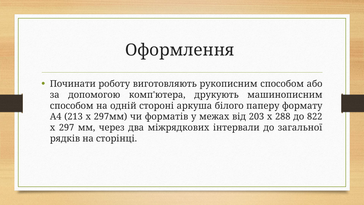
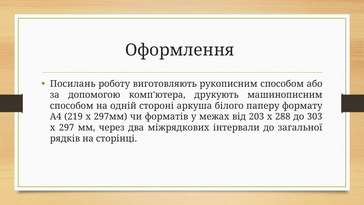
Починати: Починати -> Посилань
213: 213 -> 219
822: 822 -> 303
